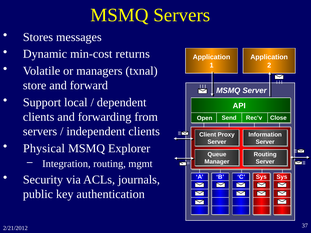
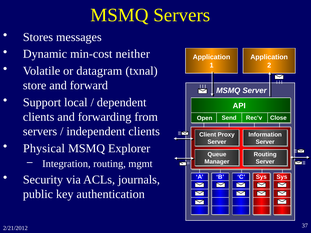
returns: returns -> neither
managers: managers -> datagram
